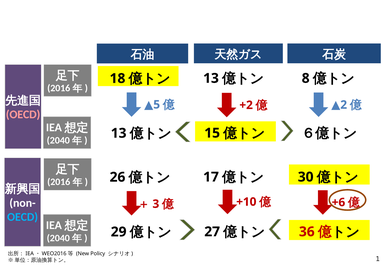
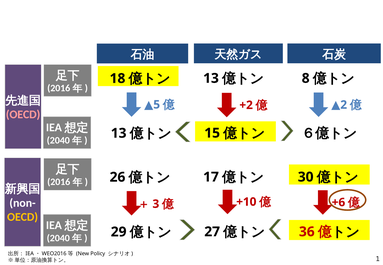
OECD at (23, 217) colour: light blue -> yellow
